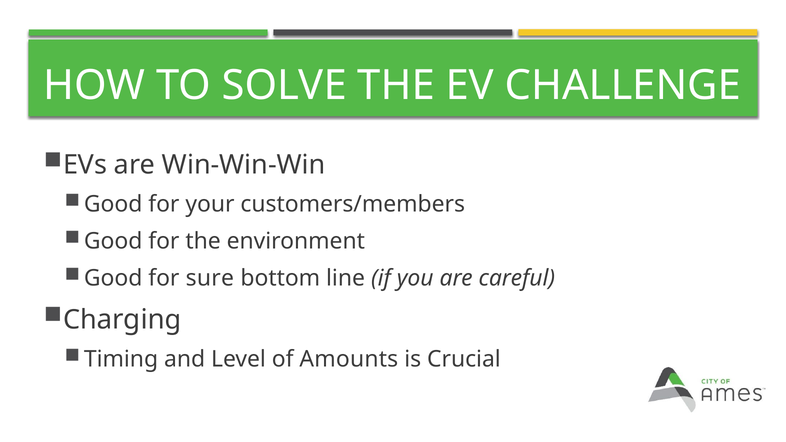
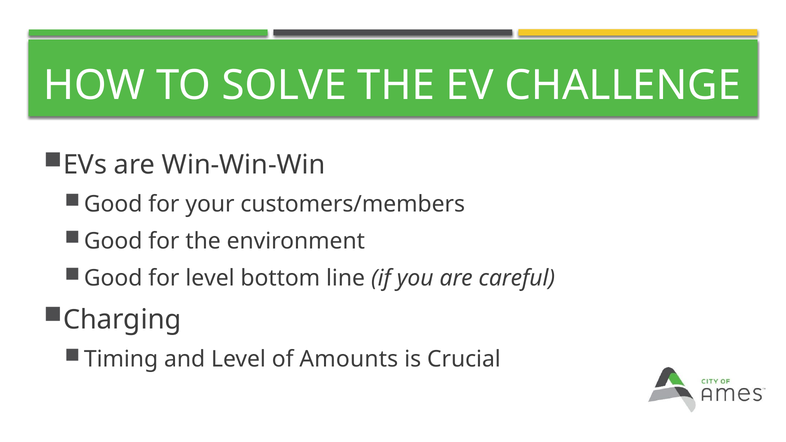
for sure: sure -> level
